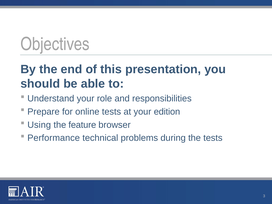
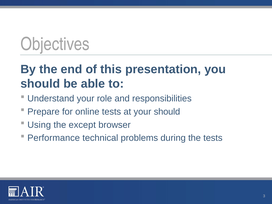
your edition: edition -> should
feature: feature -> except
